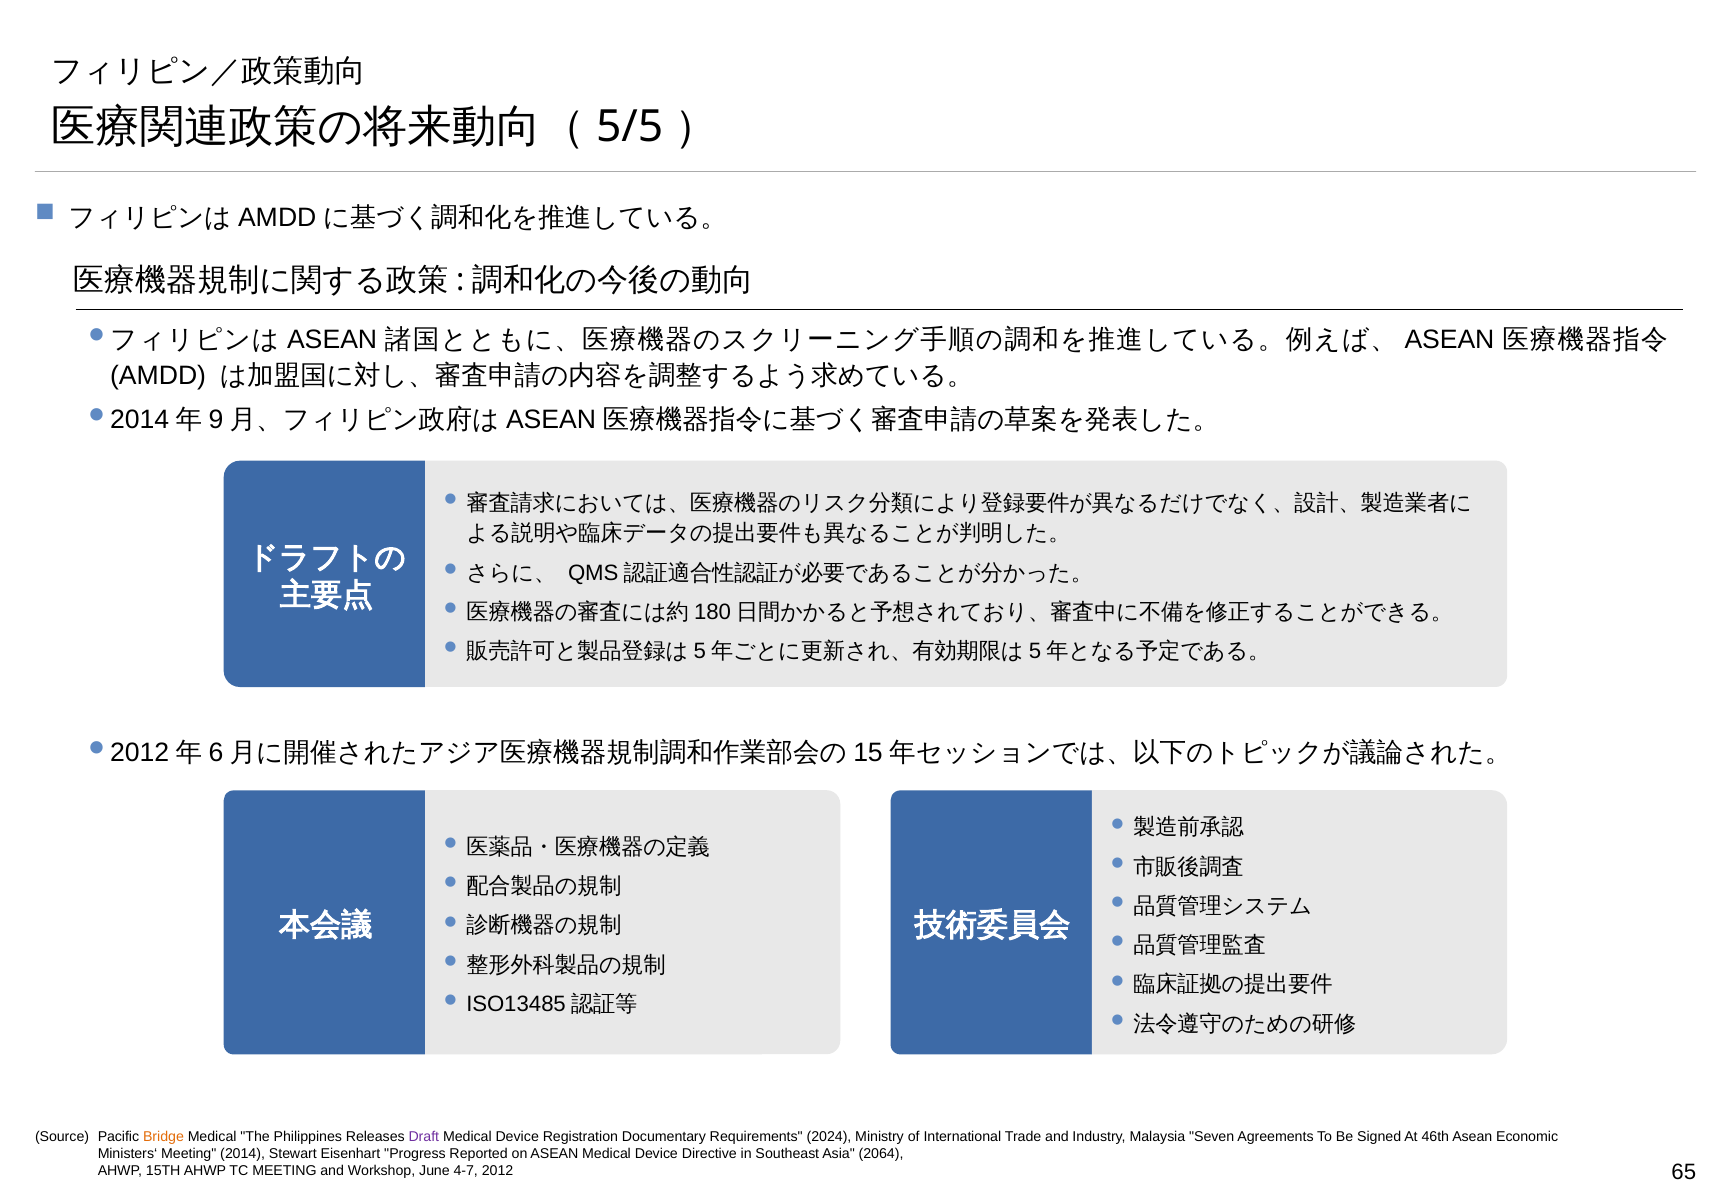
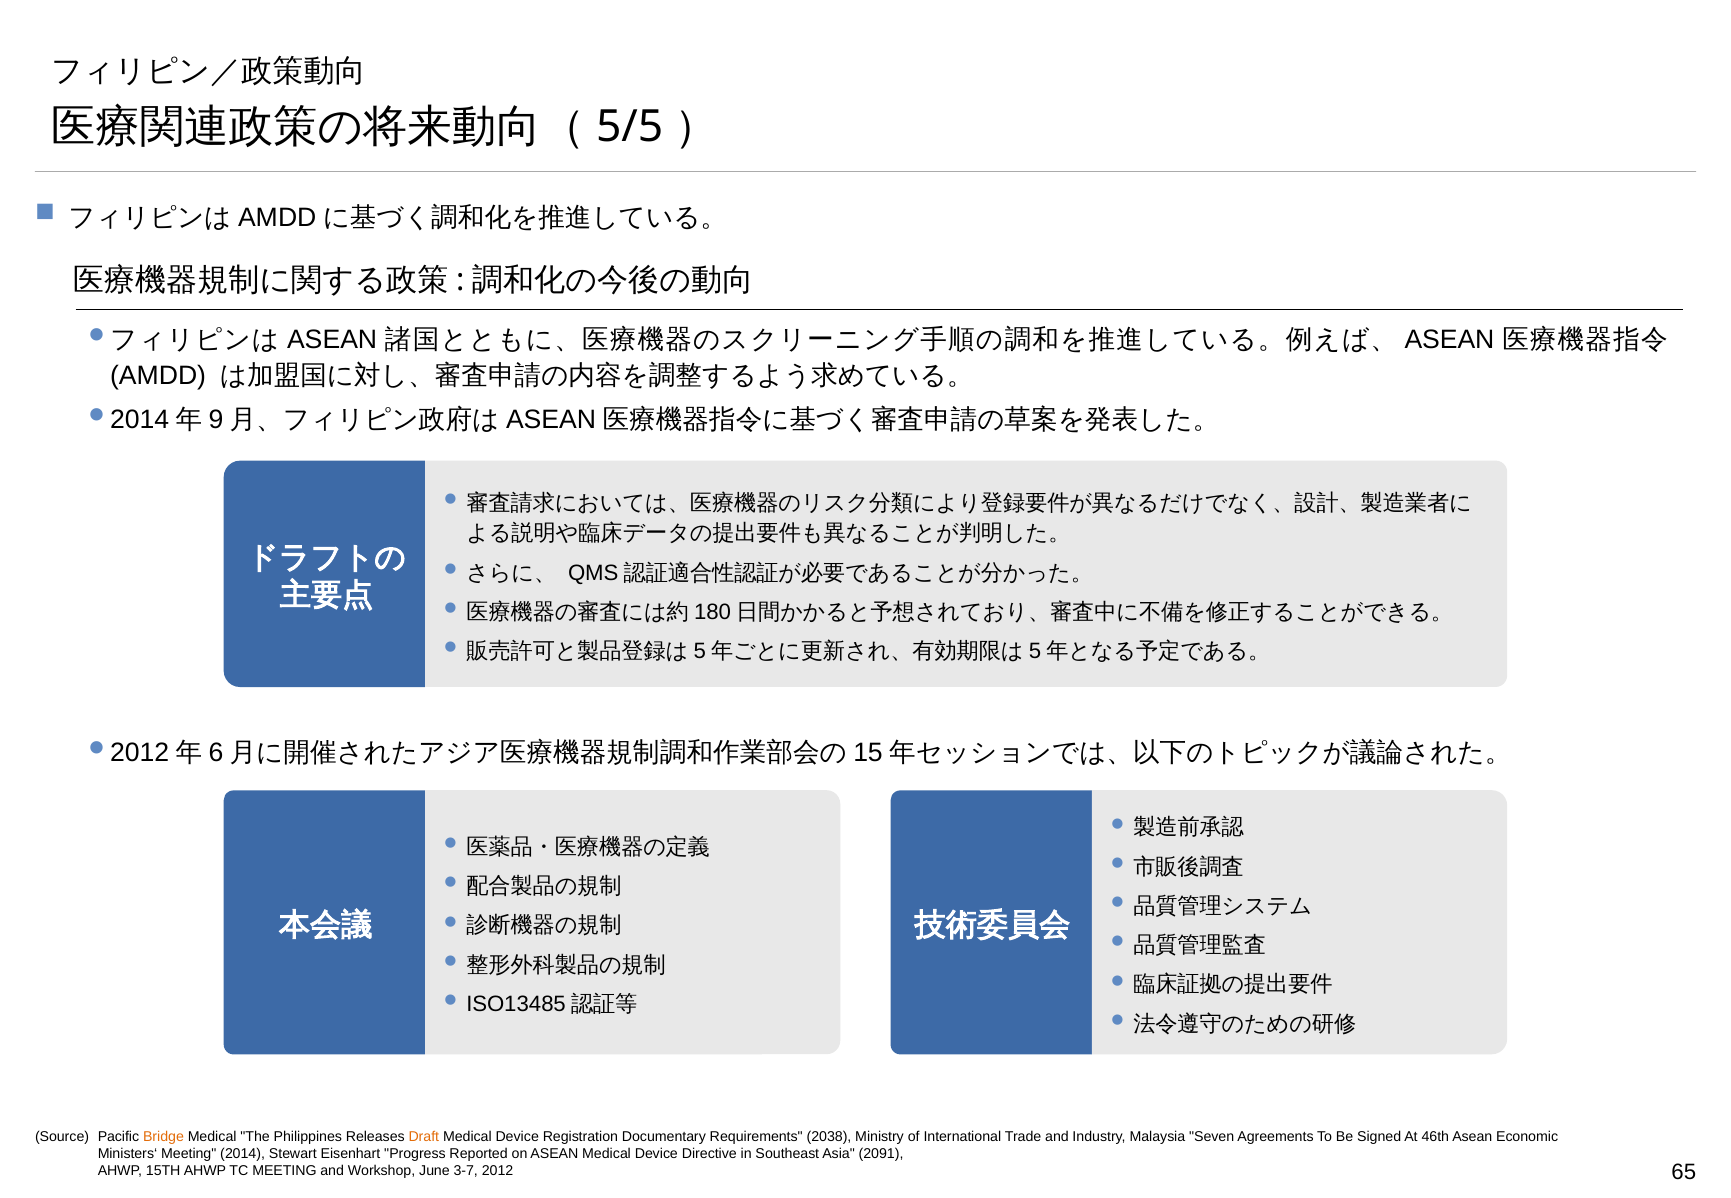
Draft colour: purple -> orange
2024: 2024 -> 2038
2064: 2064 -> 2091
4-7: 4-7 -> 3-7
